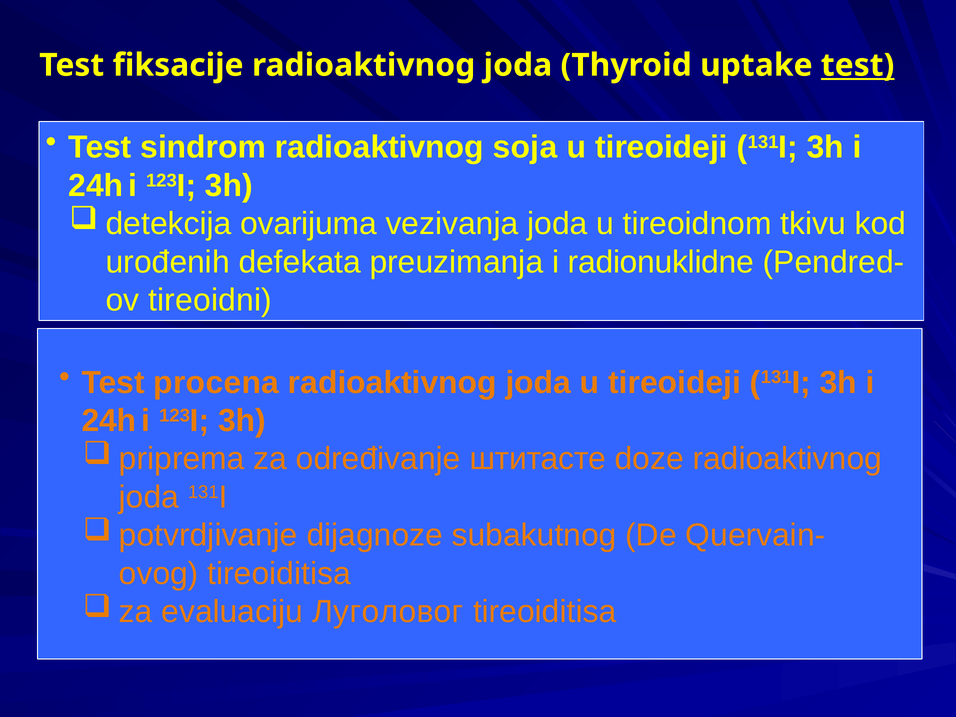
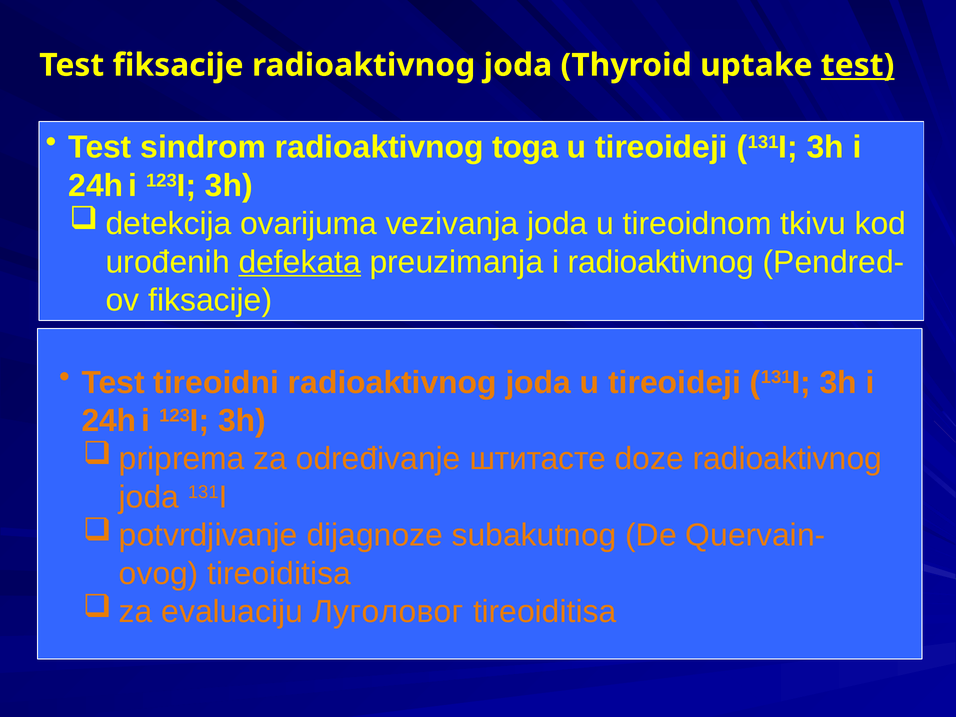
soja: soja -> toga
defekata underline: none -> present
i radionuklidne: radionuklidne -> radioaktivnog
tireoidni at (210, 300): tireoidni -> fiksacije
procena: procena -> tireoidni
